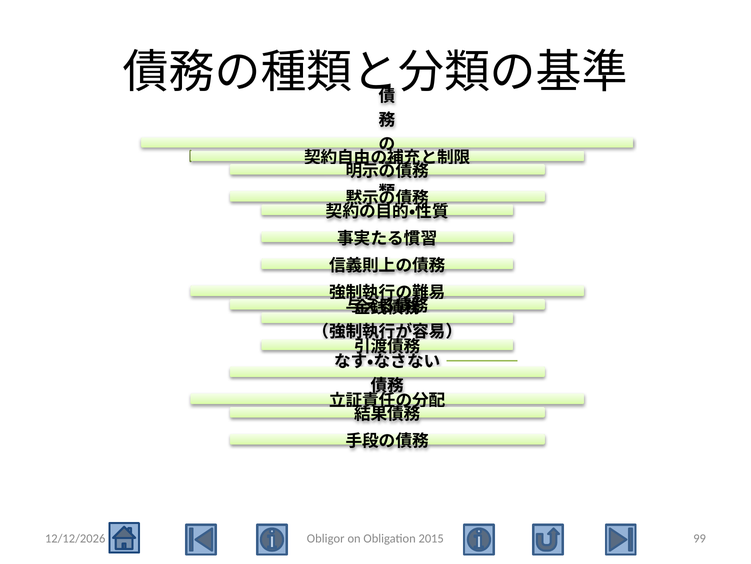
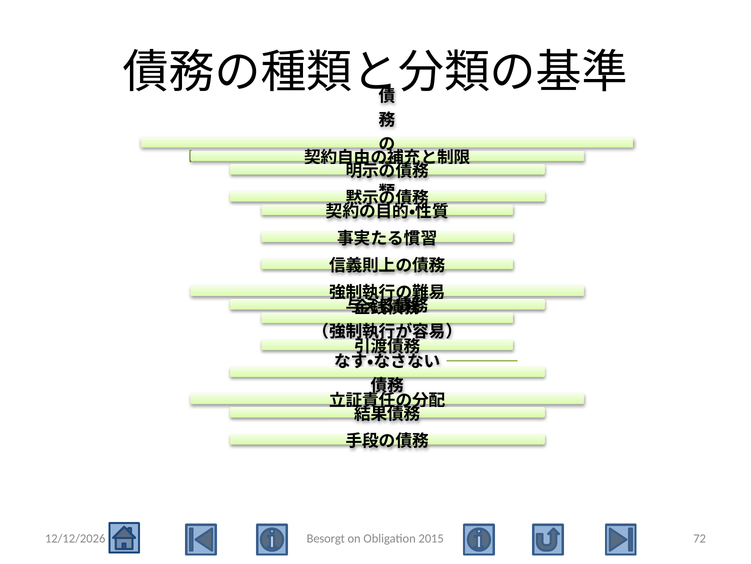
Obligor: Obligor -> Besorgt
99: 99 -> 72
